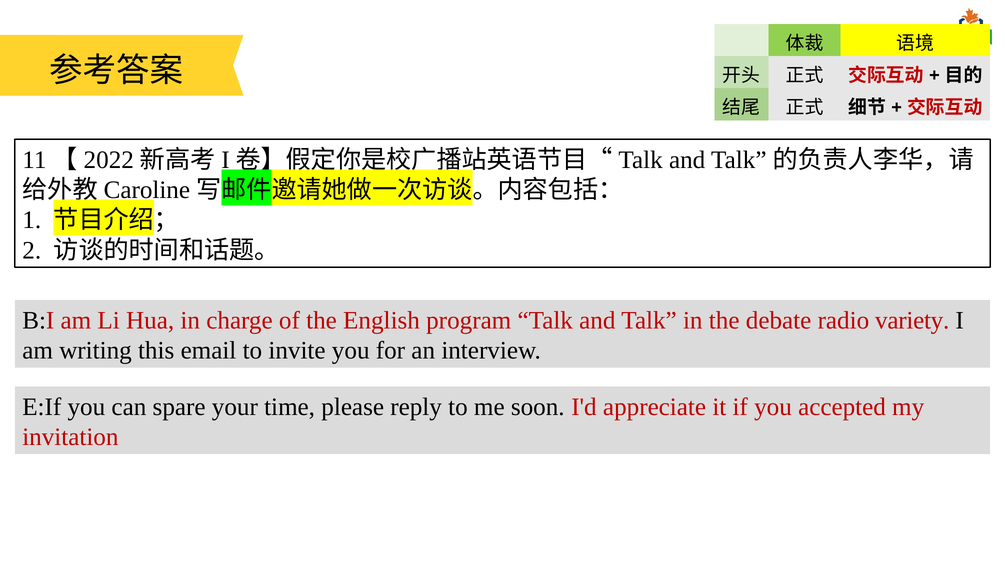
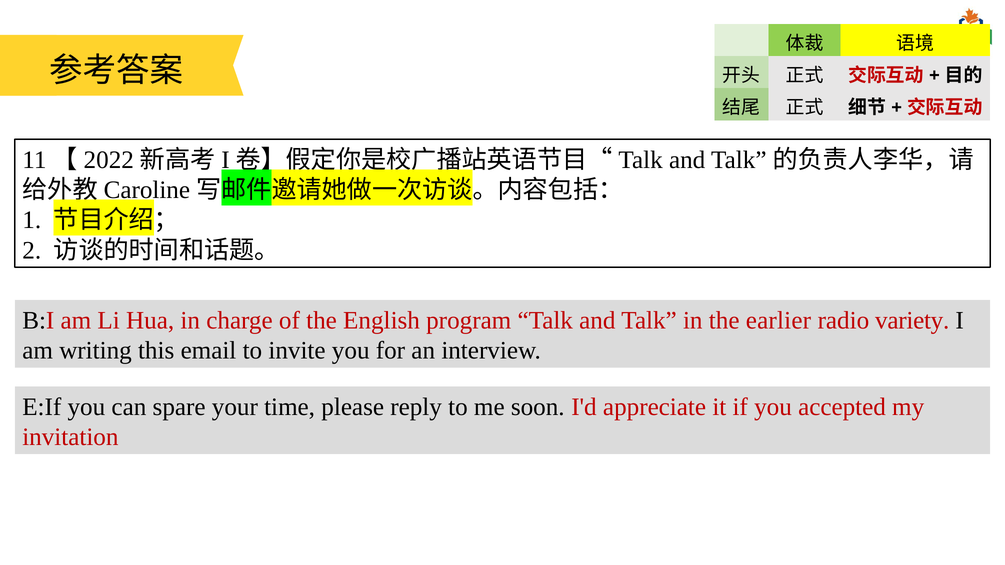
debate: debate -> earlier
